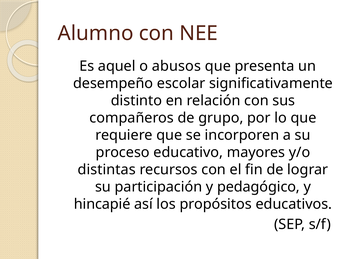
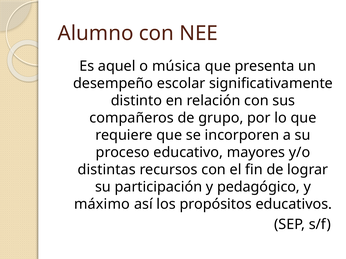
abusos: abusos -> música
hincapié: hincapié -> máximo
